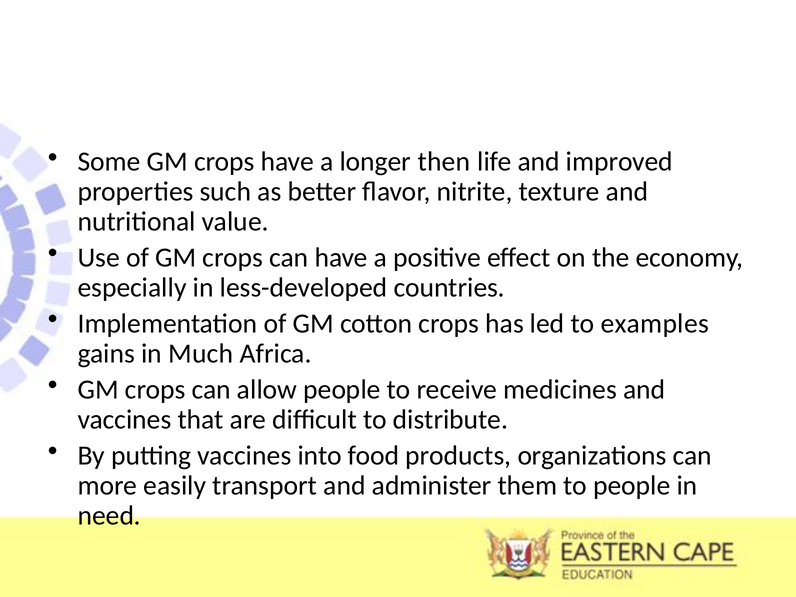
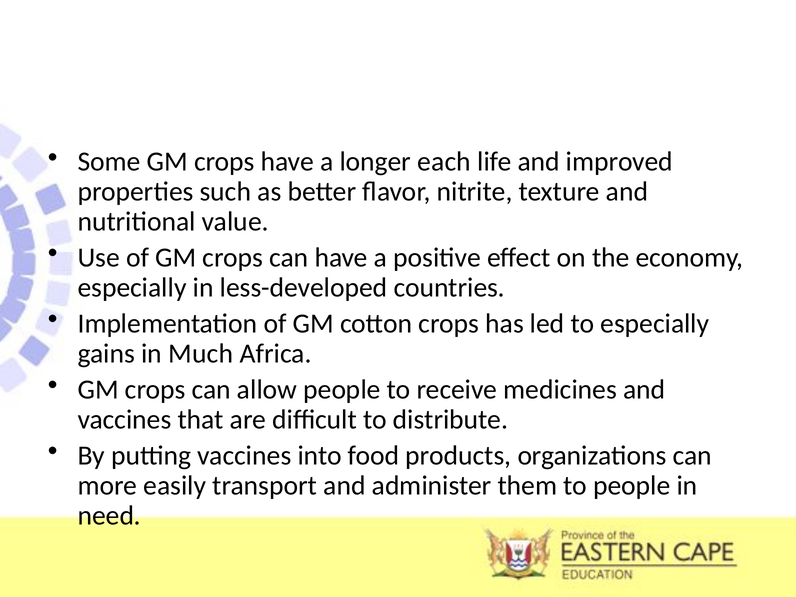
then: then -> each
to examples: examples -> especially
